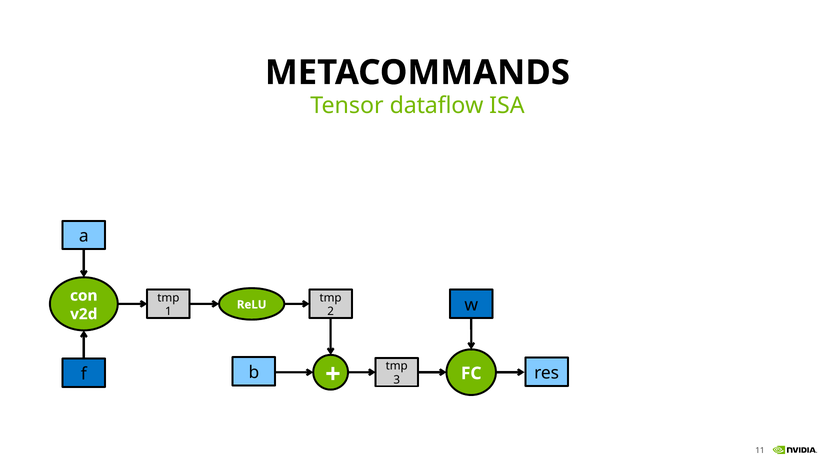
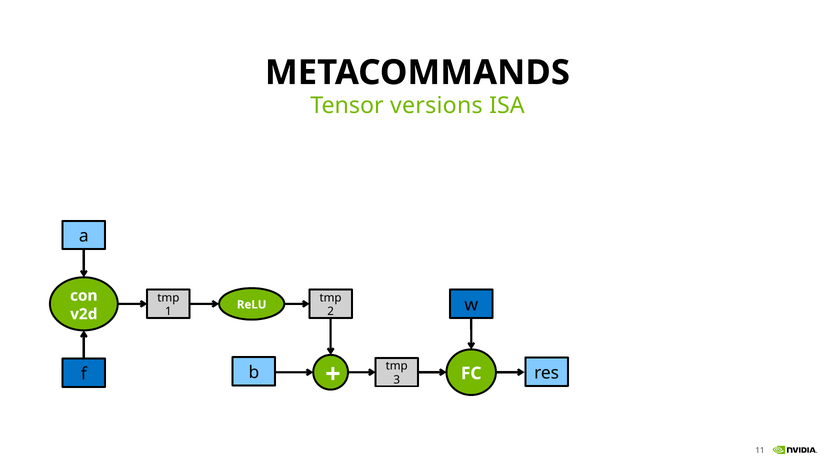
dataflow: dataflow -> versions
